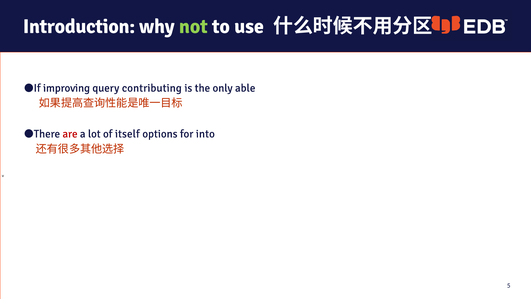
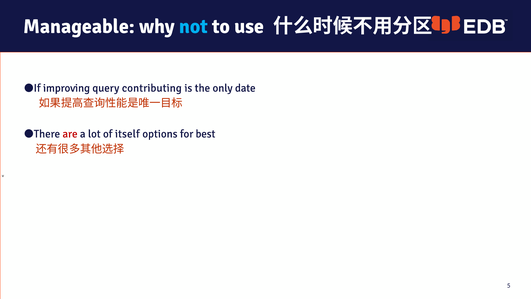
Introduction: Introduction -> Manageable
not colour: light green -> light blue
able: able -> date
into: into -> best
